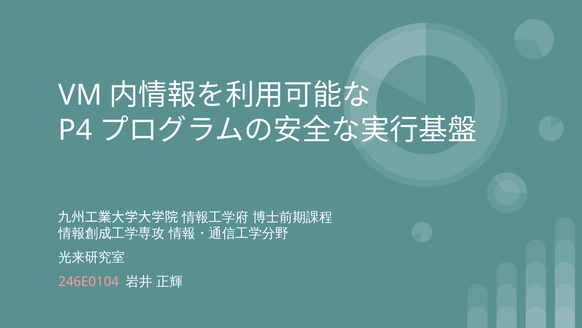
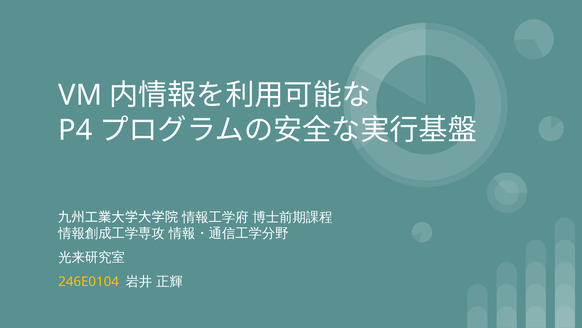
246E0104 colour: pink -> yellow
